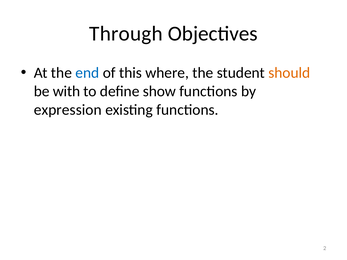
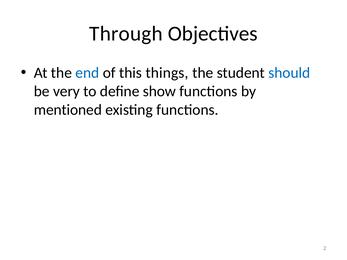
where: where -> things
should colour: orange -> blue
with: with -> very
expression: expression -> mentioned
